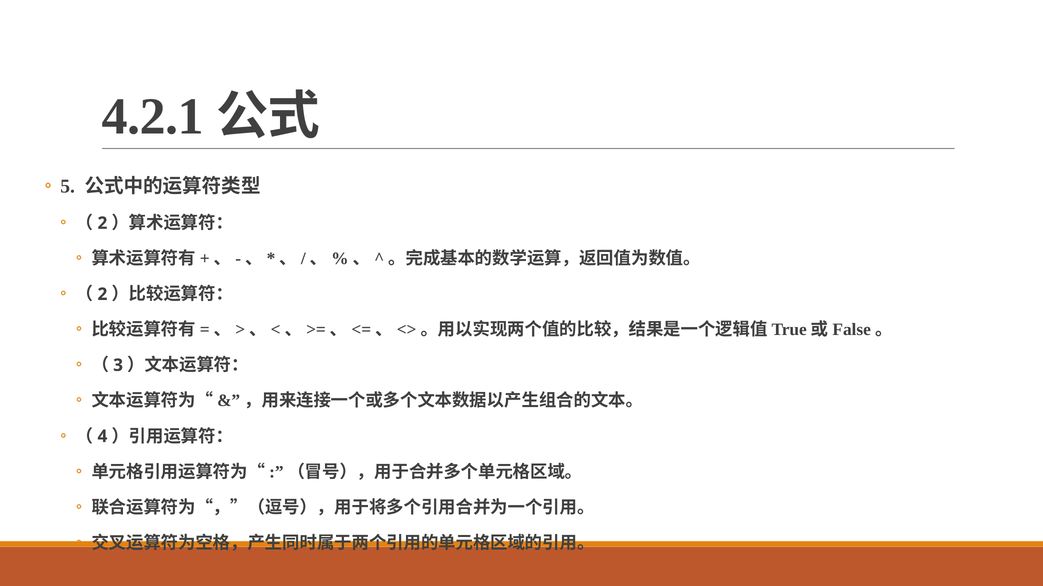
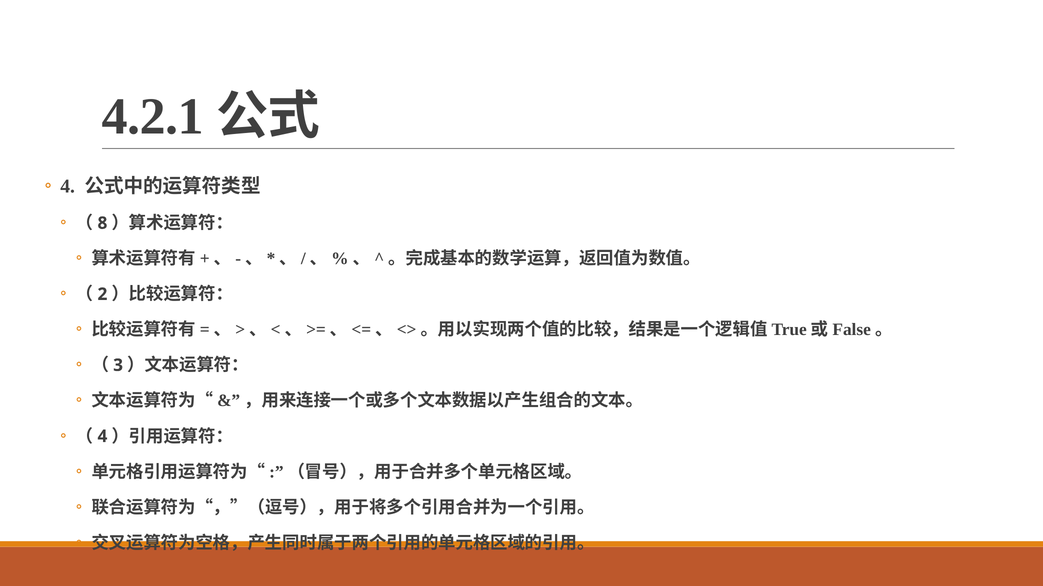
5 at (68, 187): 5 -> 4
2 at (102, 223): 2 -> 8
